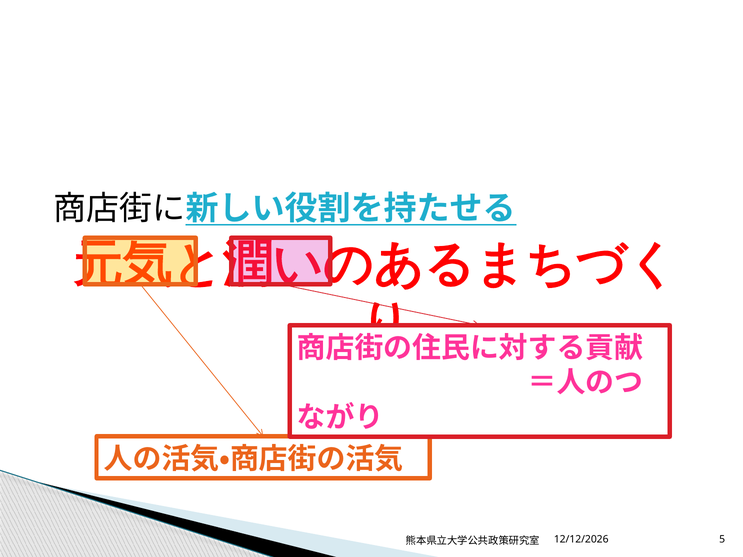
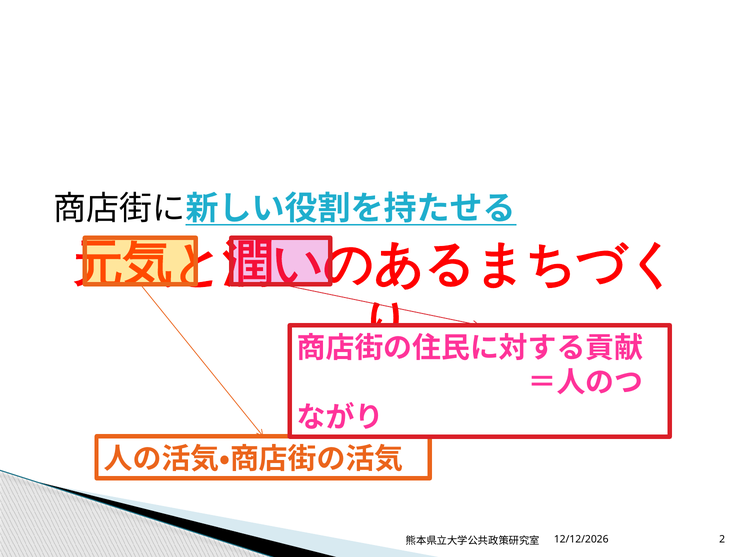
5: 5 -> 2
